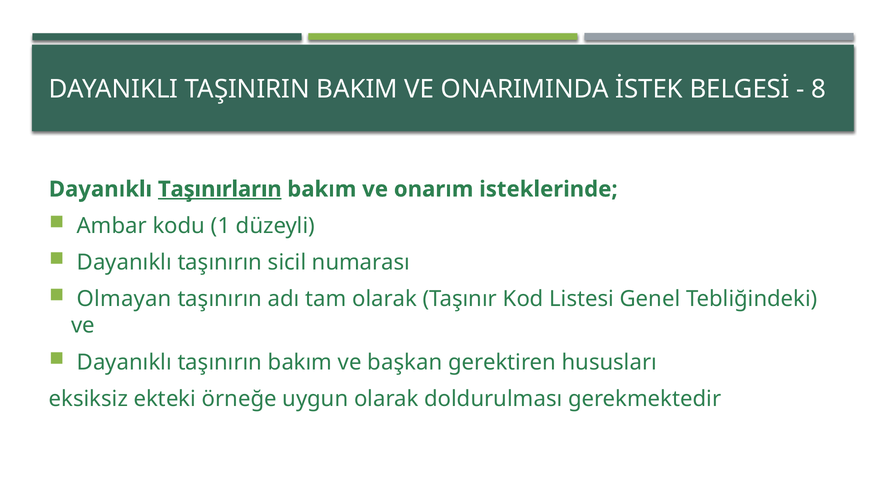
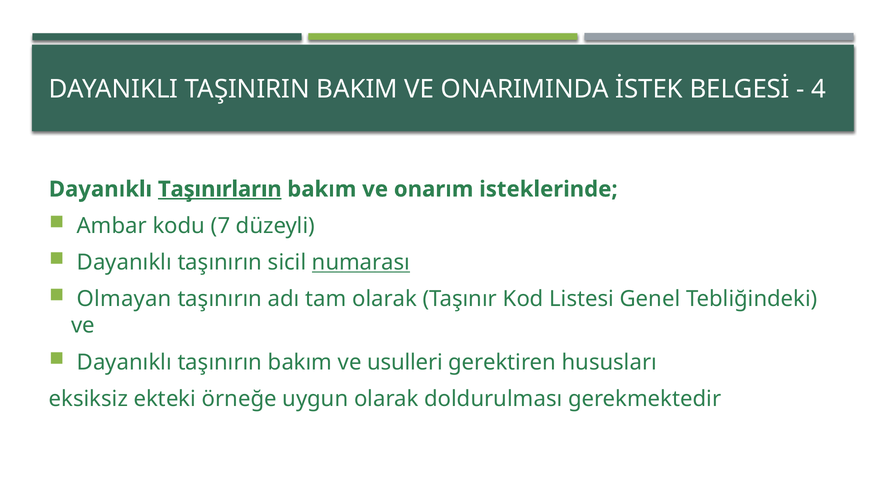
8: 8 -> 4
1: 1 -> 7
numarası underline: none -> present
başkan: başkan -> usulleri
